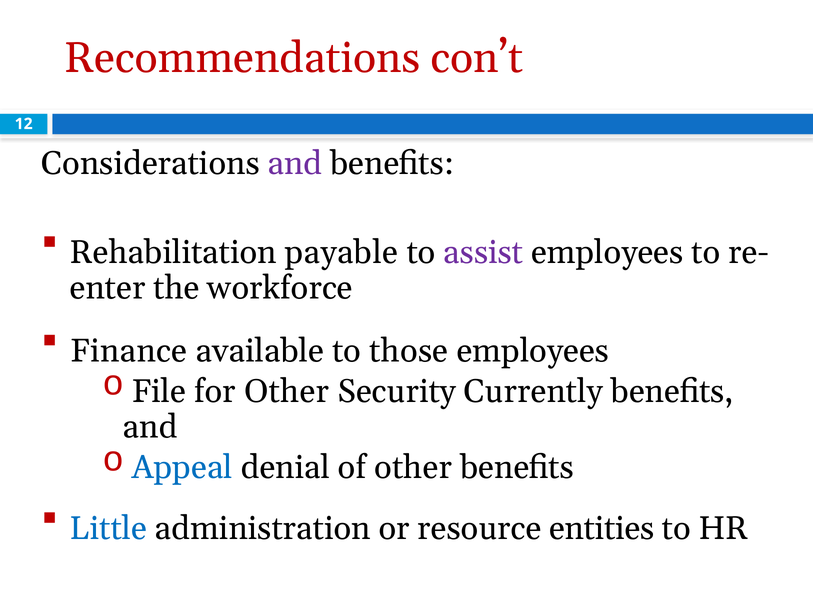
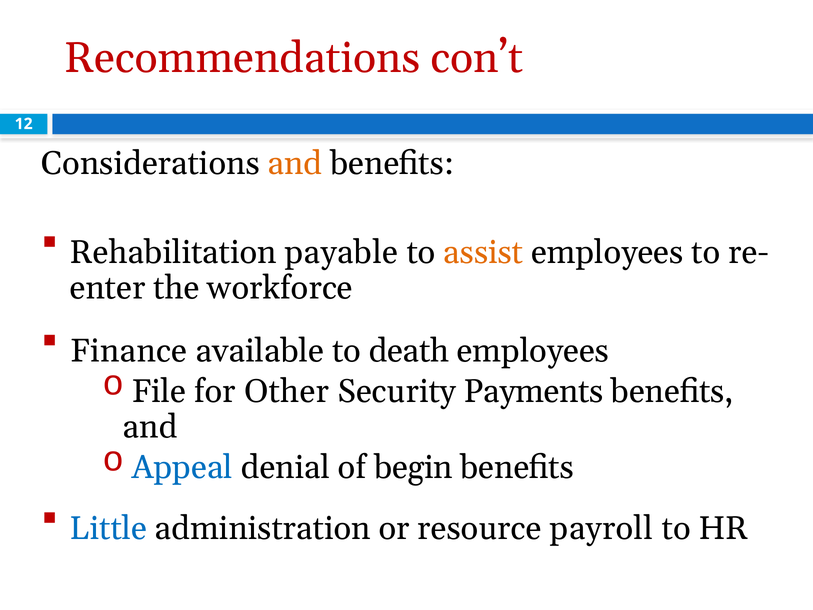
and at (295, 163) colour: purple -> orange
assist colour: purple -> orange
those: those -> death
Currently: Currently -> Payments
of other: other -> begin
entities: entities -> payroll
